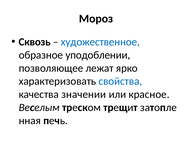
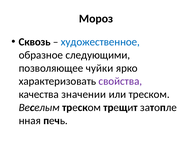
уподоблении: уподоблении -> следующими
лежат: лежат -> чуйки
свойства colour: blue -> purple
или красное: красное -> треском
